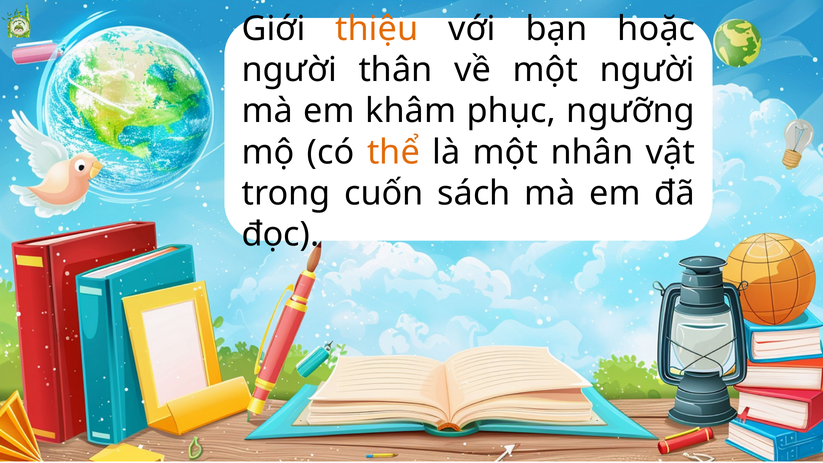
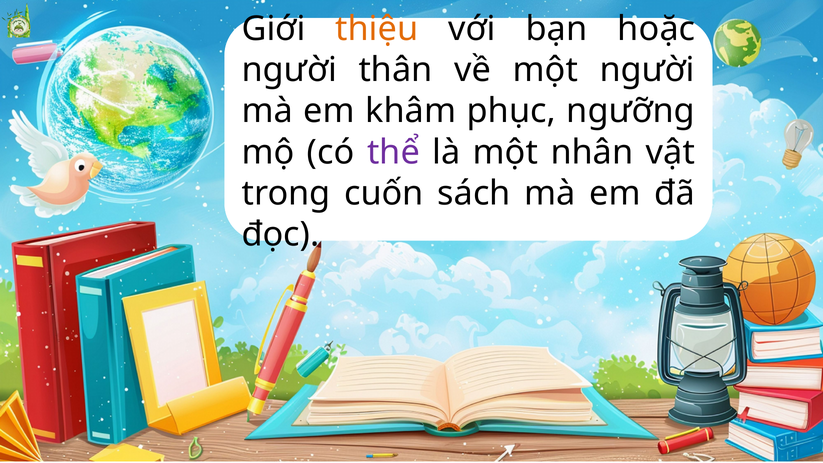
thể colour: orange -> purple
